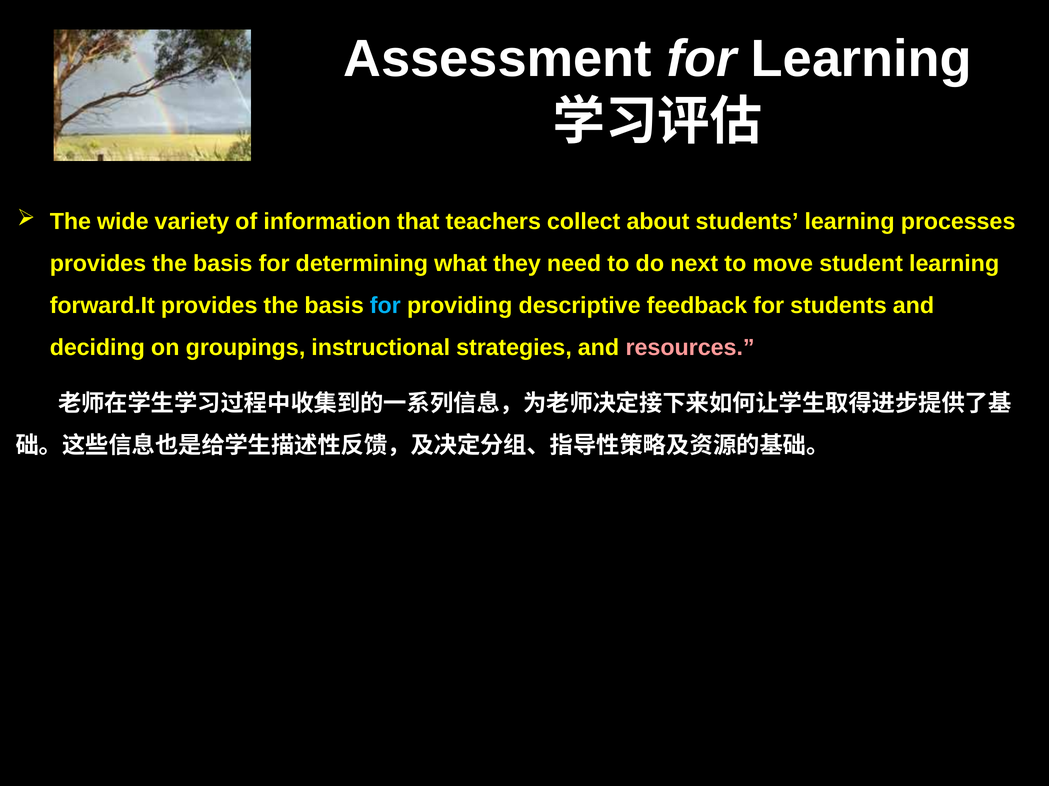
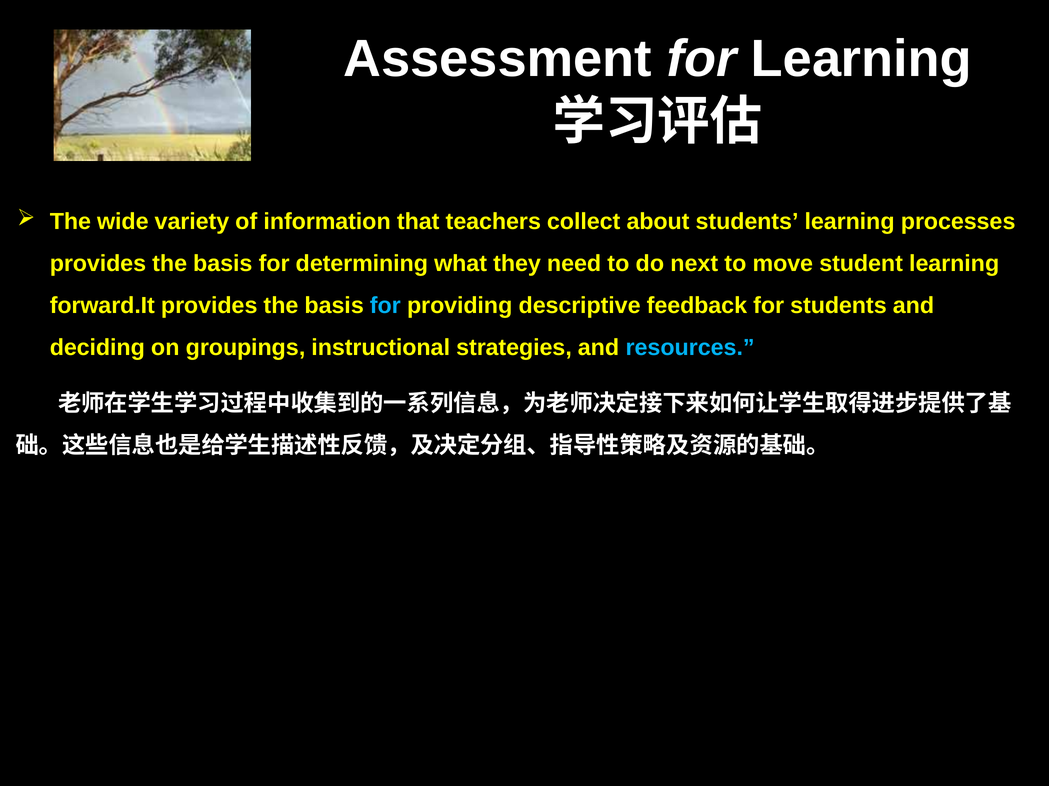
resources colour: pink -> light blue
